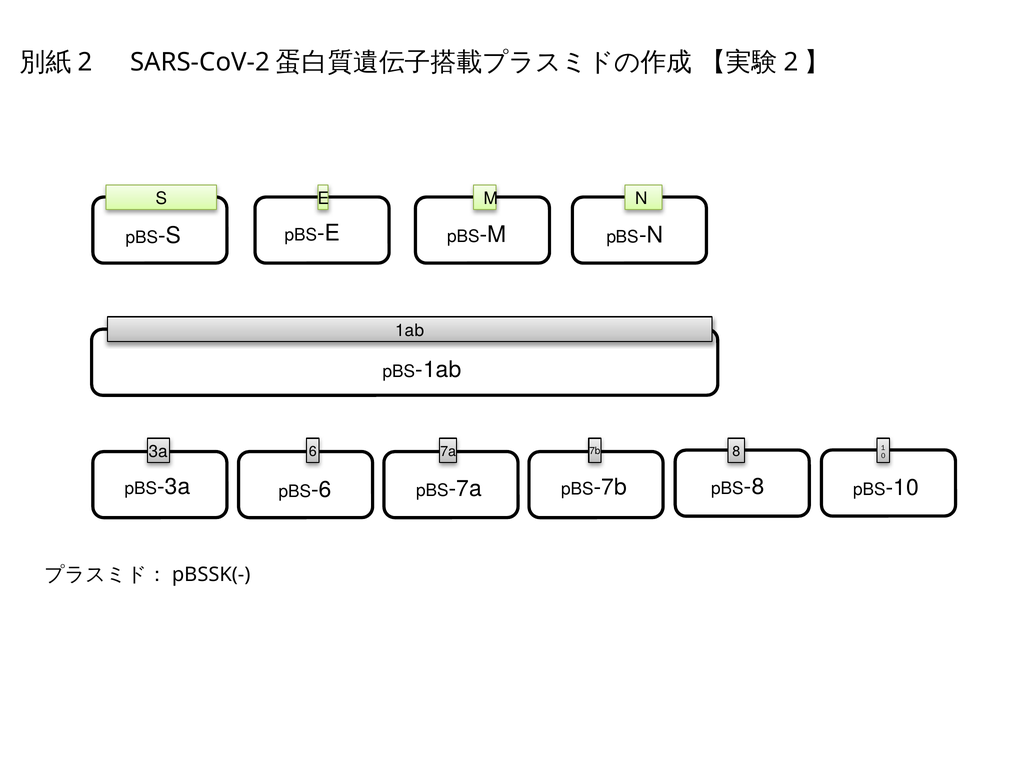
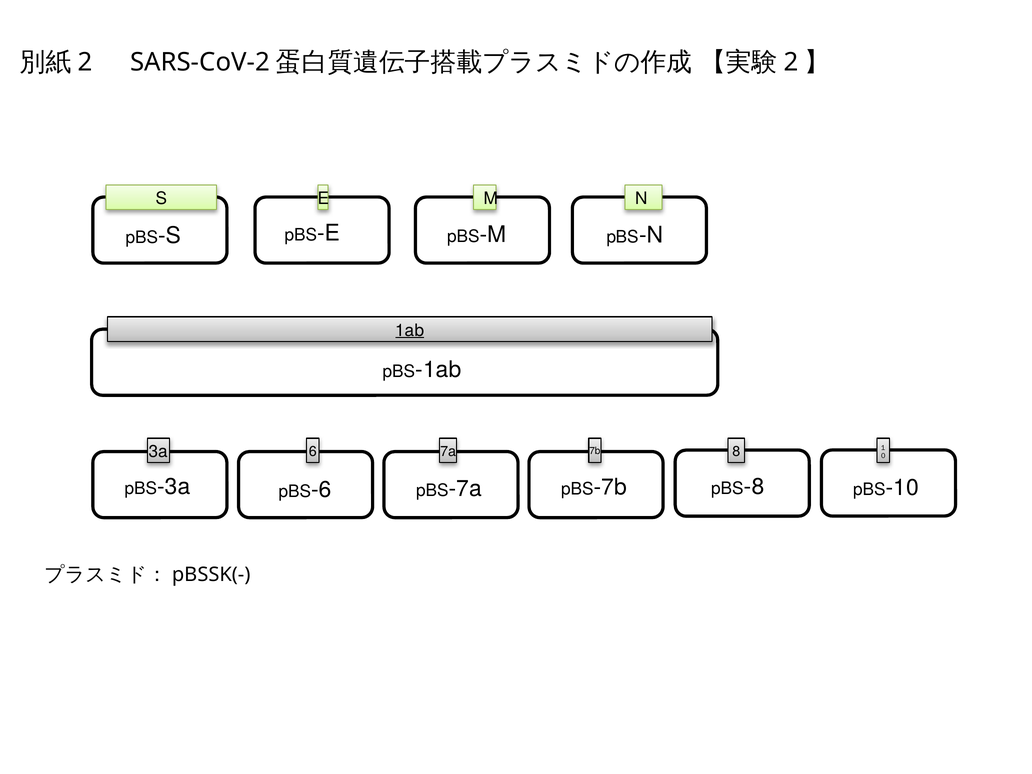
1ab underline: none -> present
